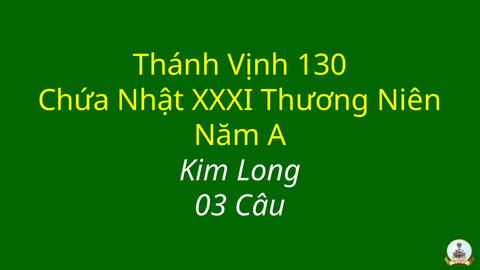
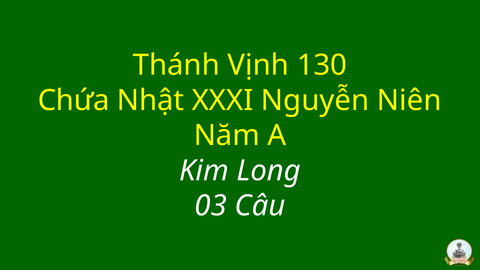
Thương: Thương -> Nguyễn
